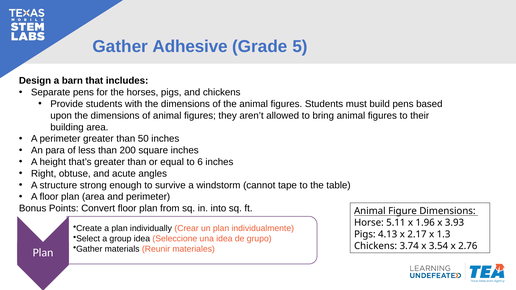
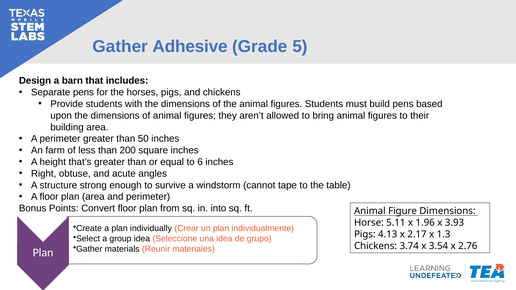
para: para -> farm
